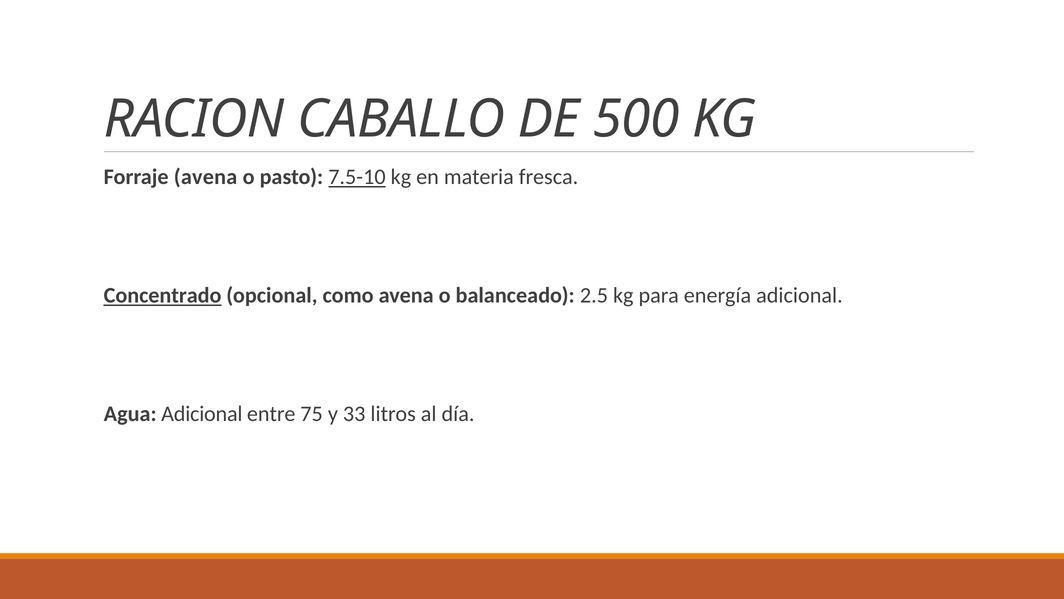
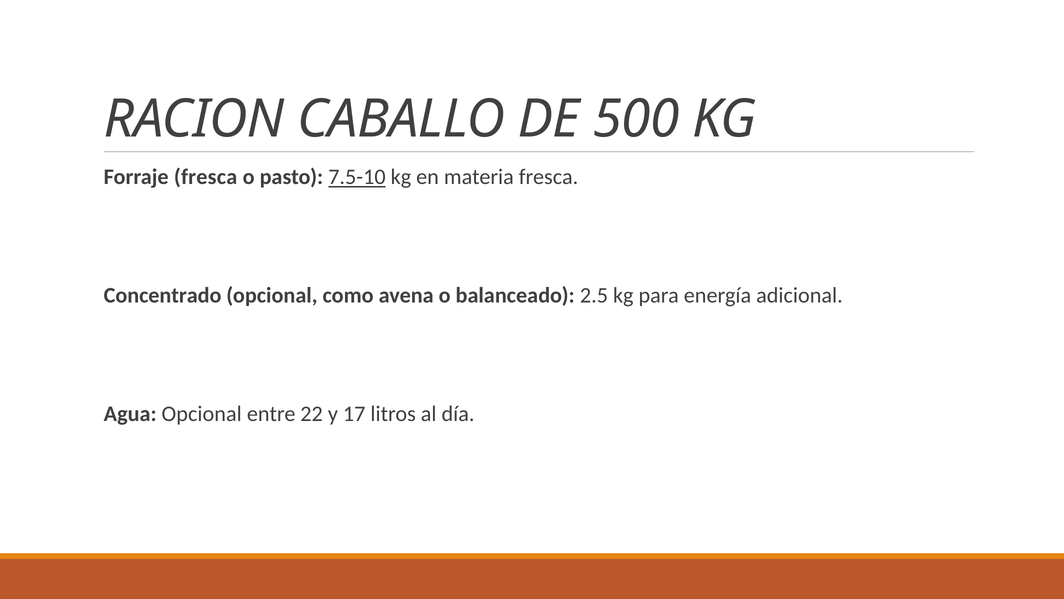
Forraje avena: avena -> fresca
Concentrado underline: present -> none
Agua Adicional: Adicional -> Opcional
75: 75 -> 22
33: 33 -> 17
